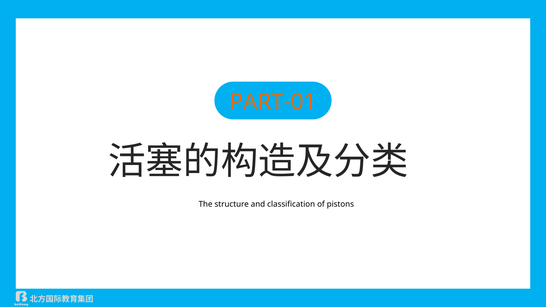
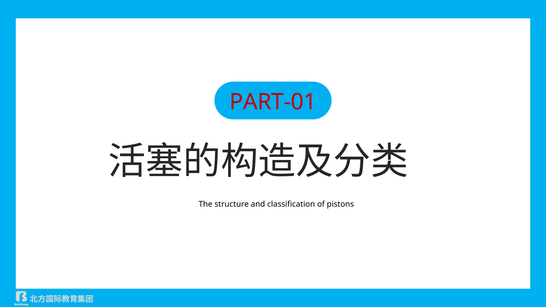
PART-01 colour: orange -> red
